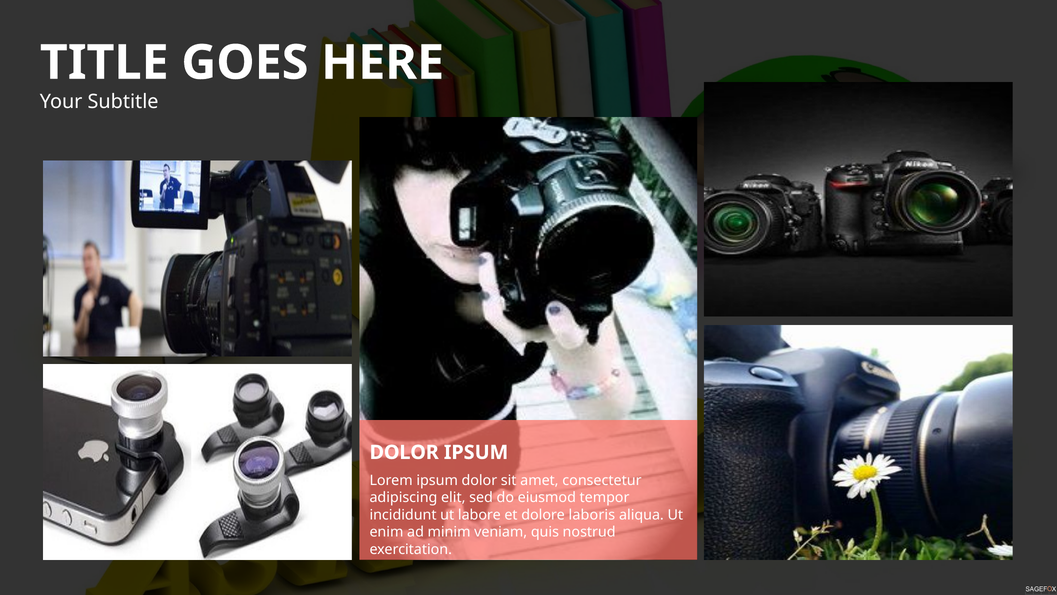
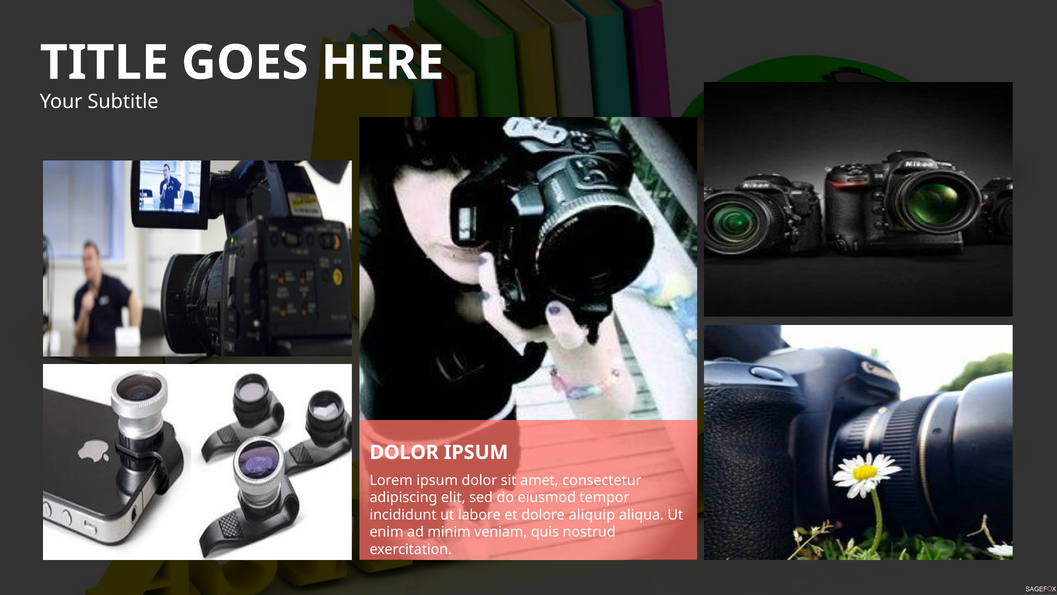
laboris: laboris -> aliquip
